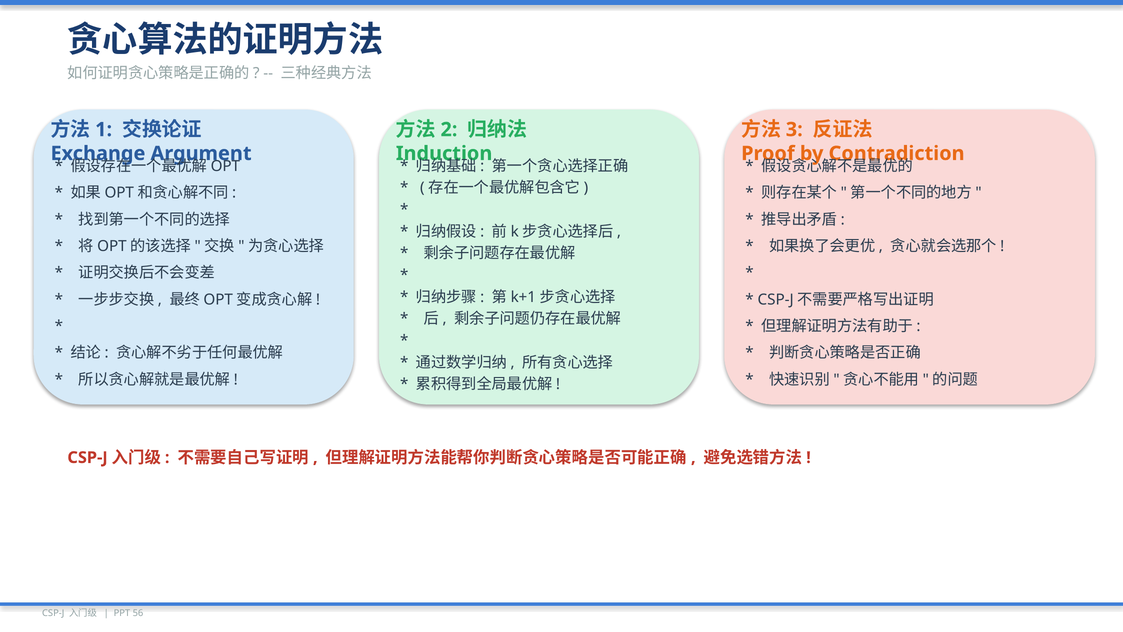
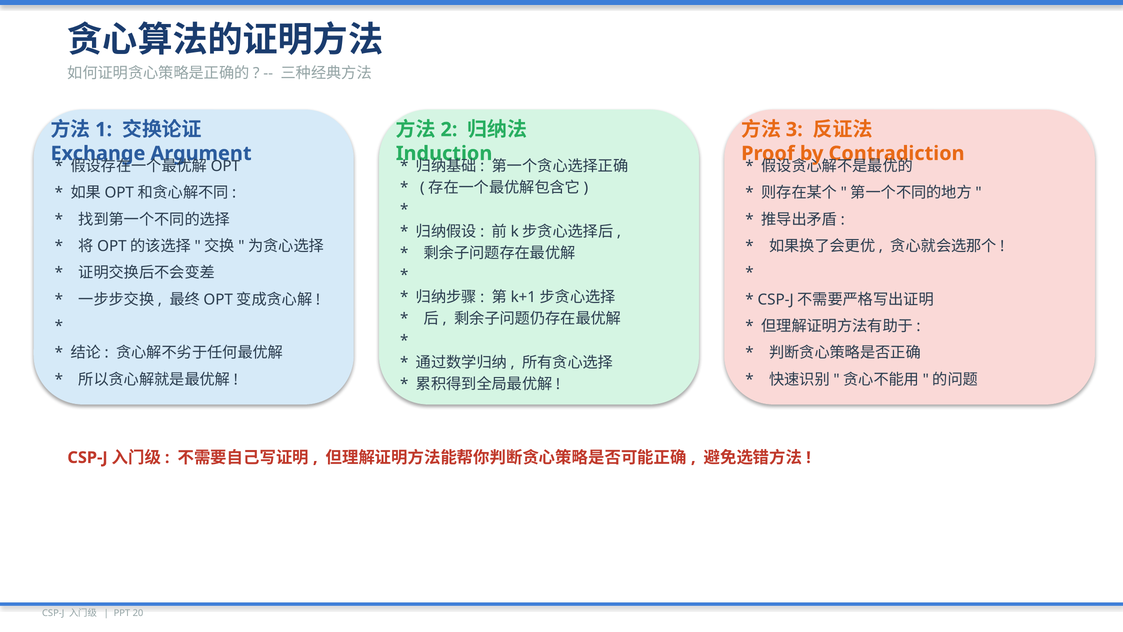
56: 56 -> 20
